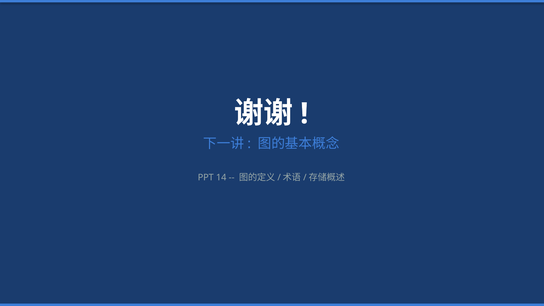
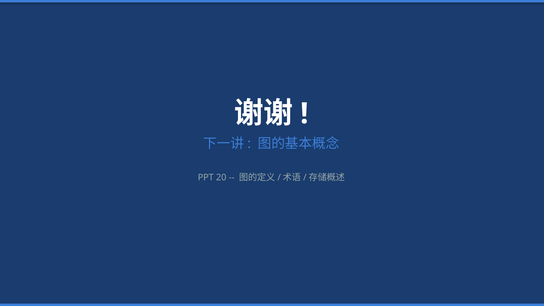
14: 14 -> 20
